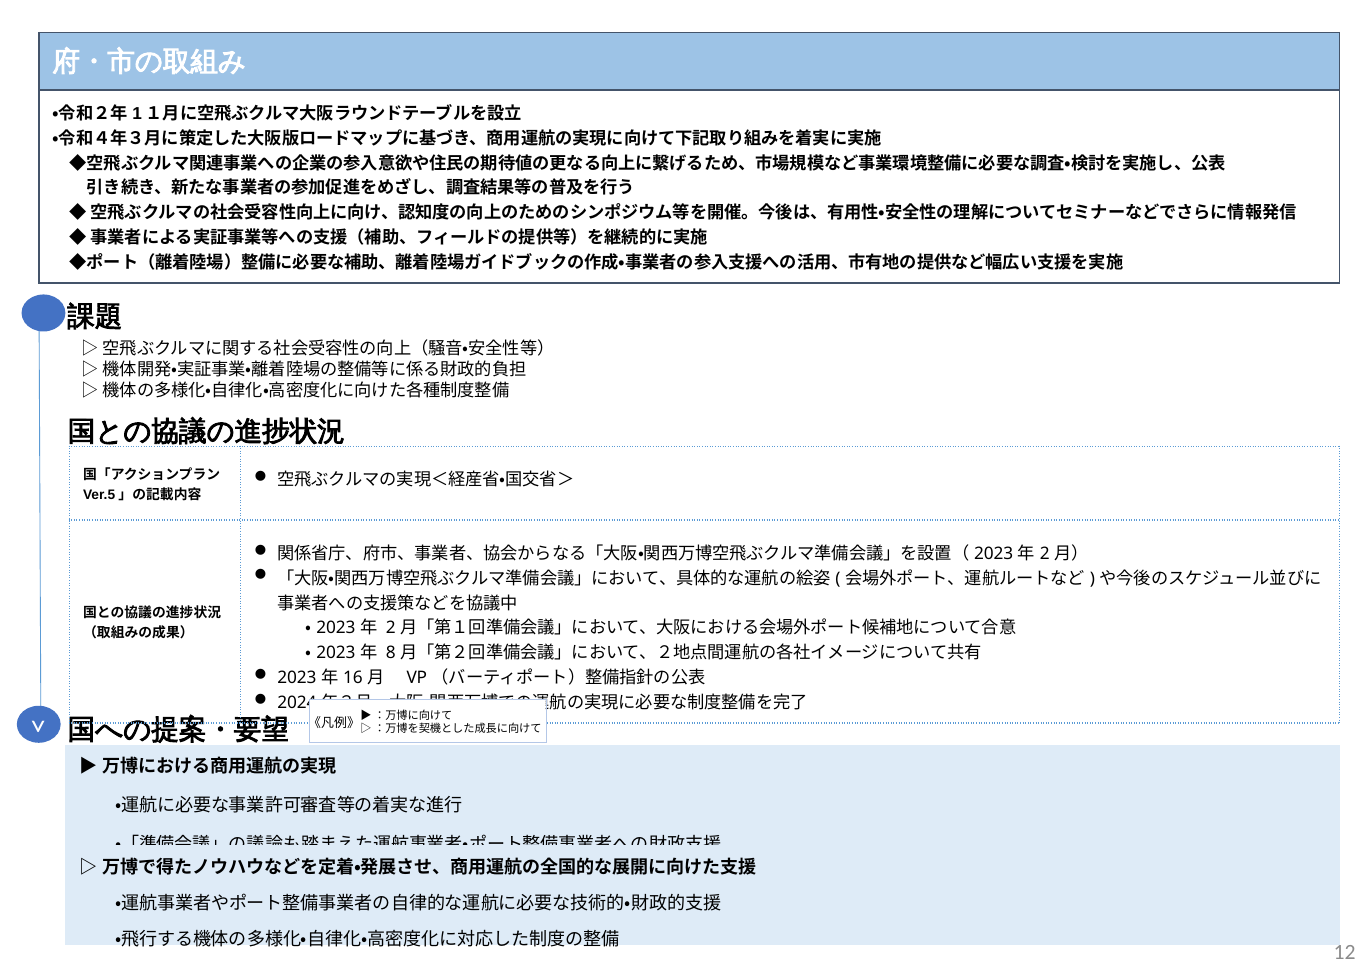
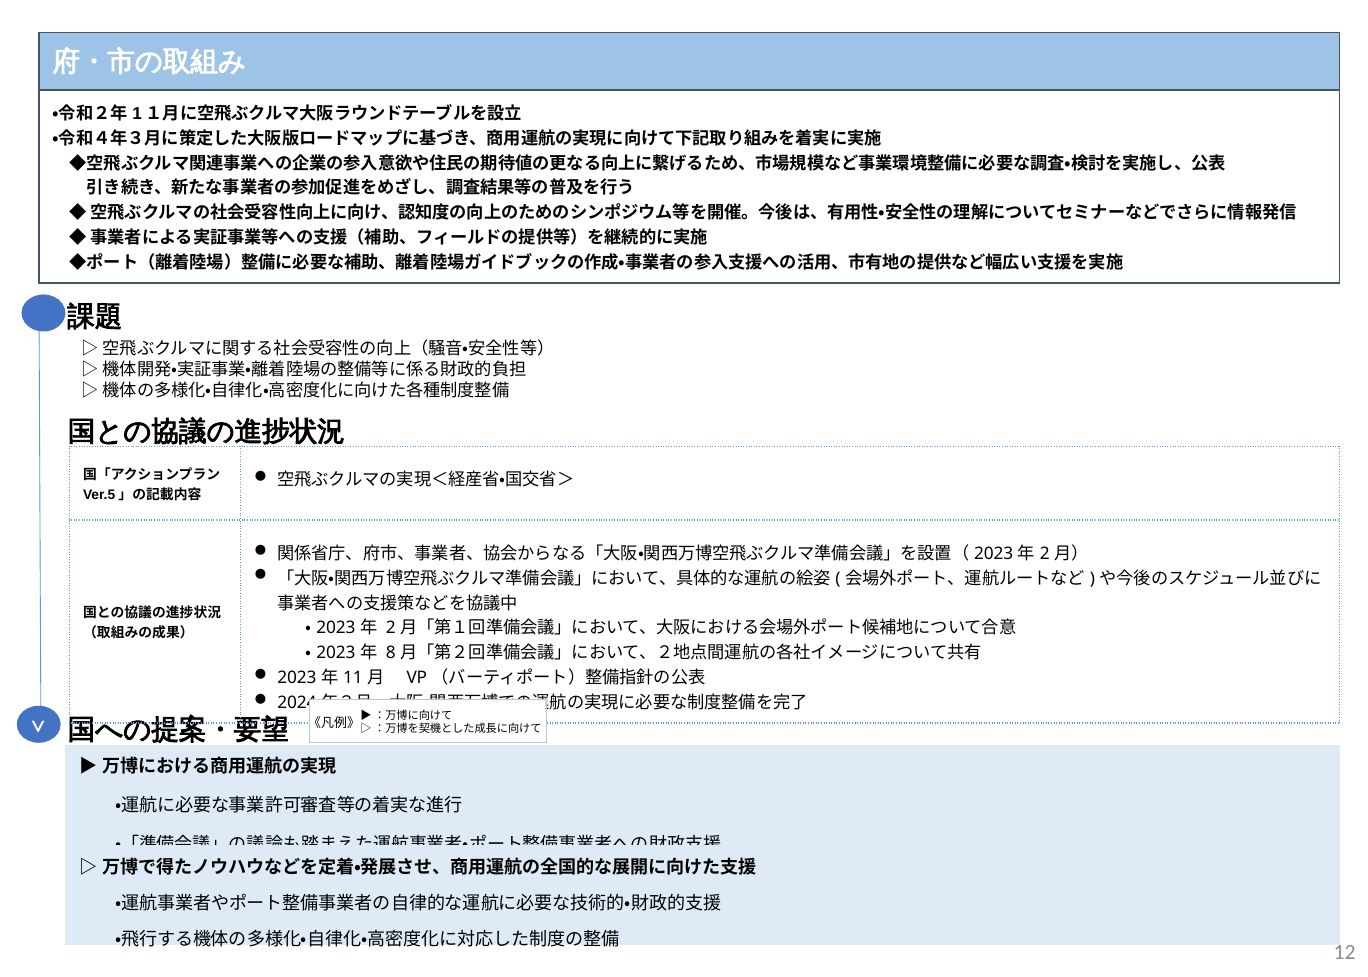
16: 16 -> 11
